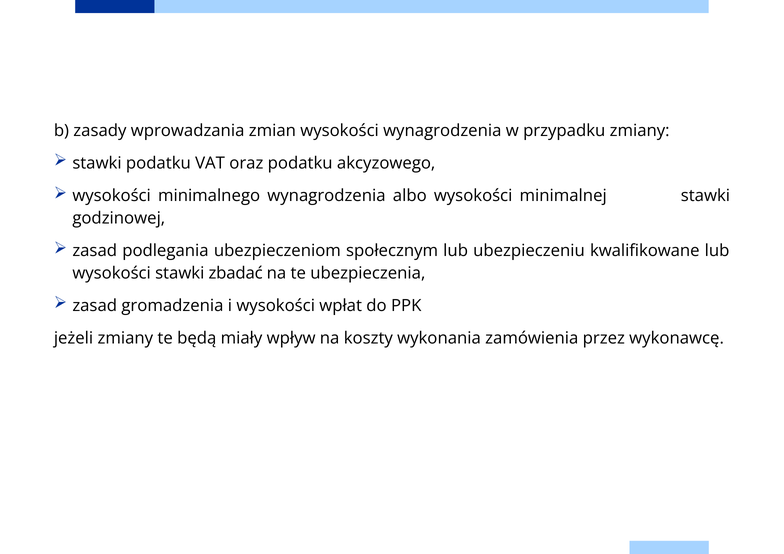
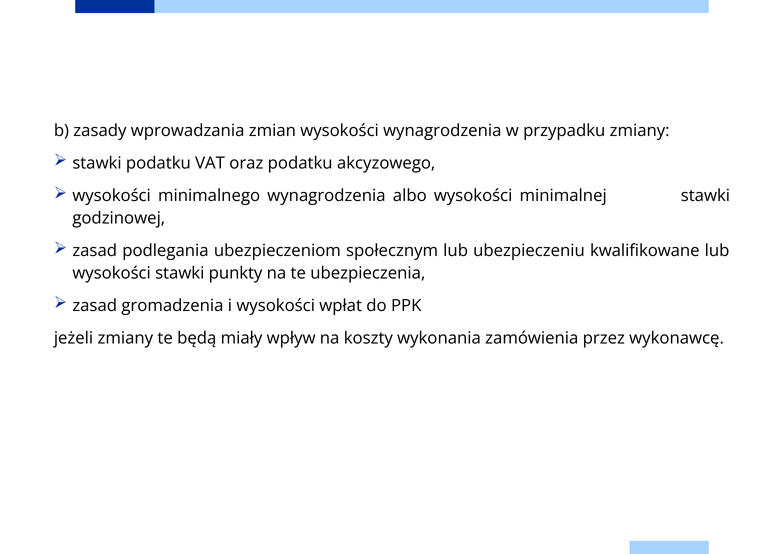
zbadać: zbadać -> punkty
